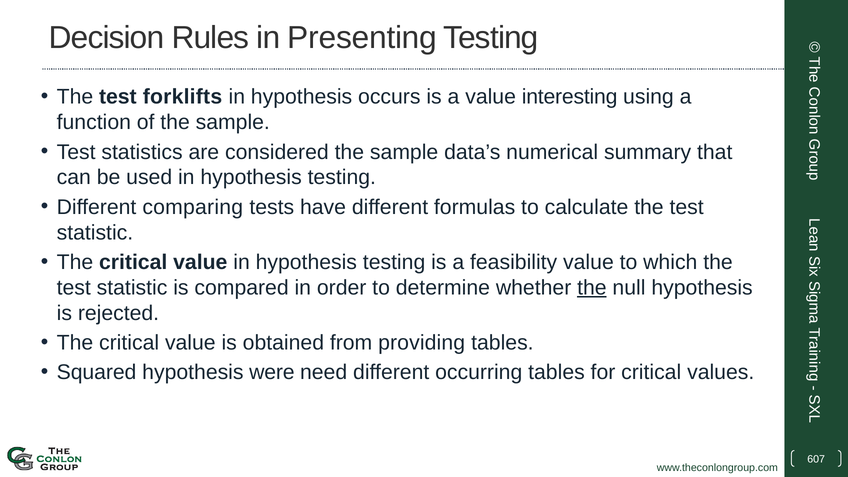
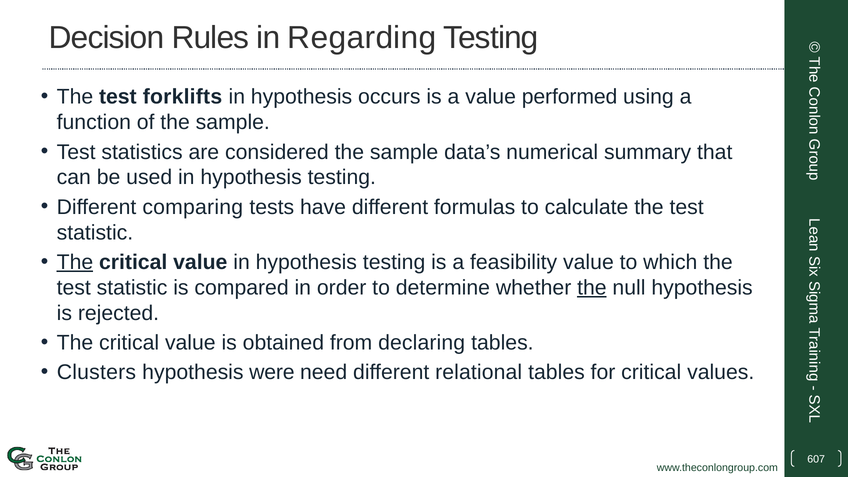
Presenting: Presenting -> Regarding
interesting: interesting -> performed
The at (75, 262) underline: none -> present
providing: providing -> declaring
Squared: Squared -> Clusters
occurring: occurring -> relational
